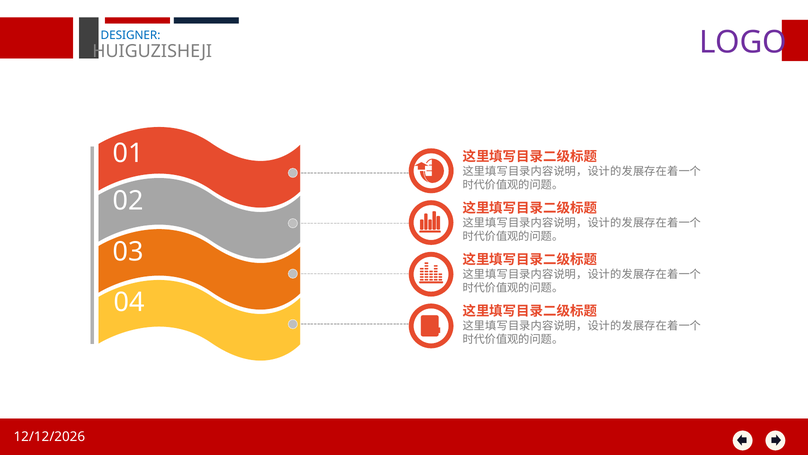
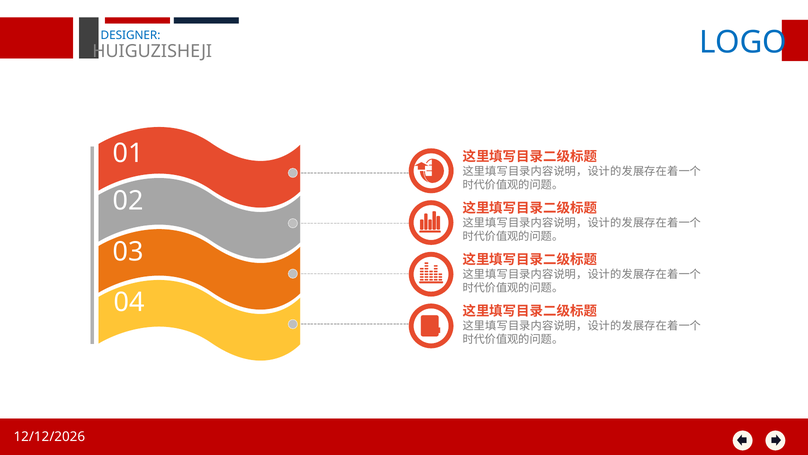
LOGO colour: purple -> blue
